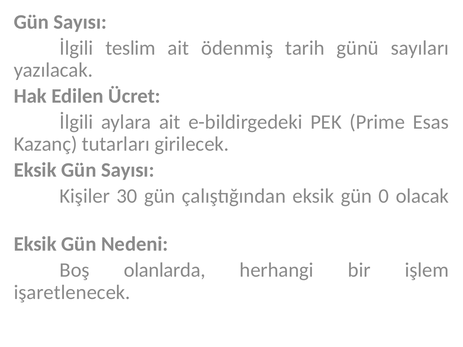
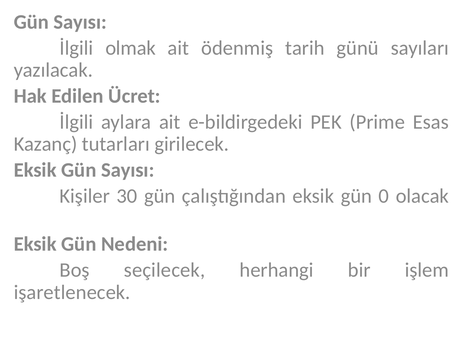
teslim: teslim -> olmak
olanlarda: olanlarda -> seçilecek
